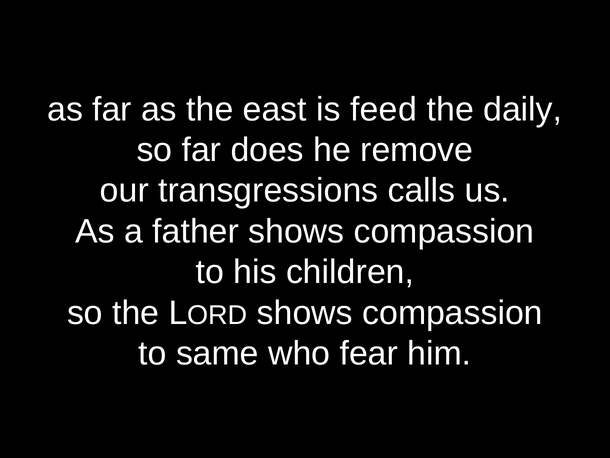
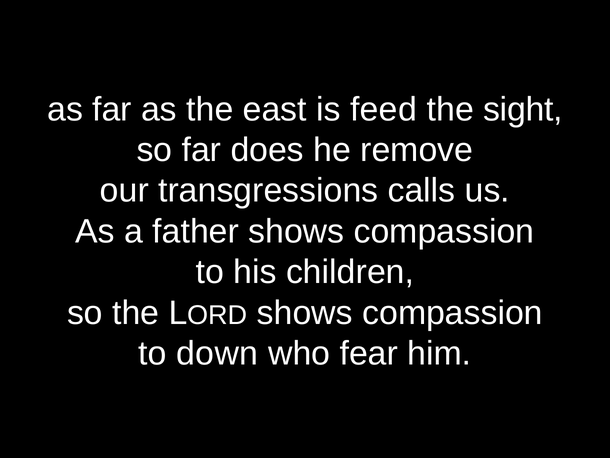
daily: daily -> sight
same: same -> down
